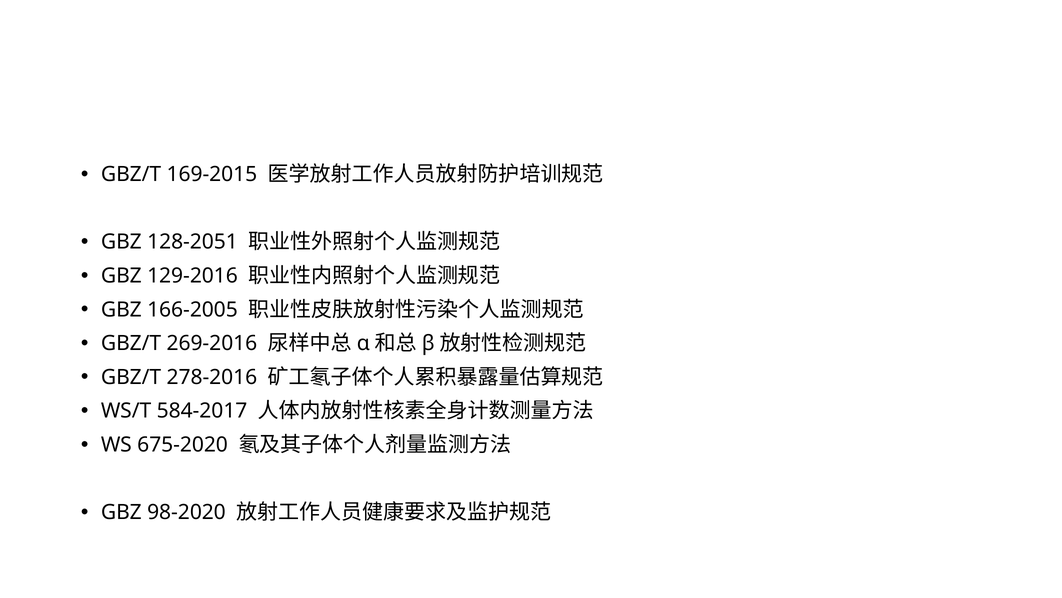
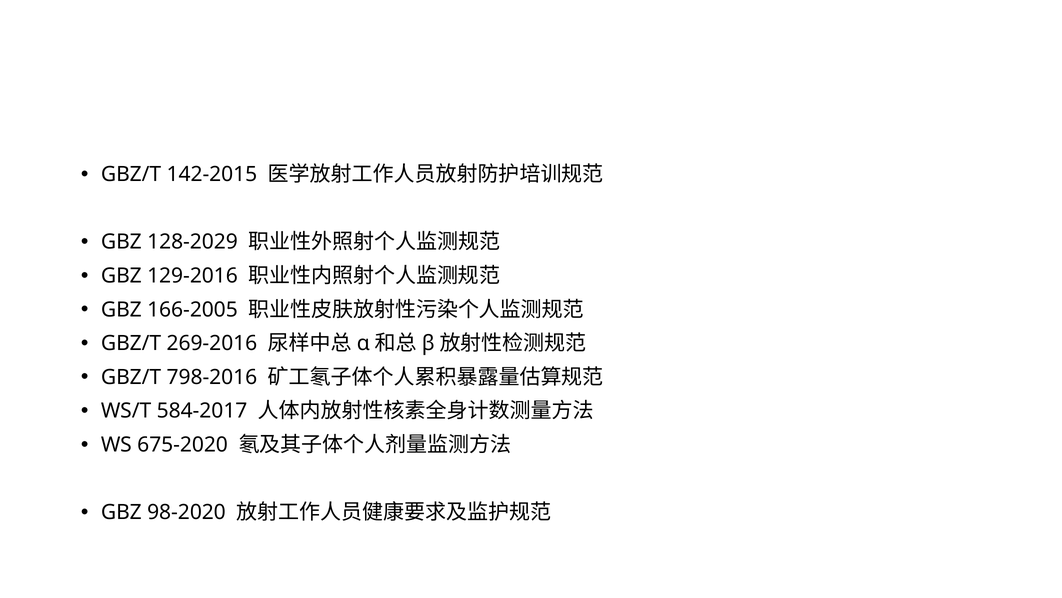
169-2015: 169-2015 -> 142-2015
128-2051: 128-2051 -> 128-2029
278-2016: 278-2016 -> 798-2016
